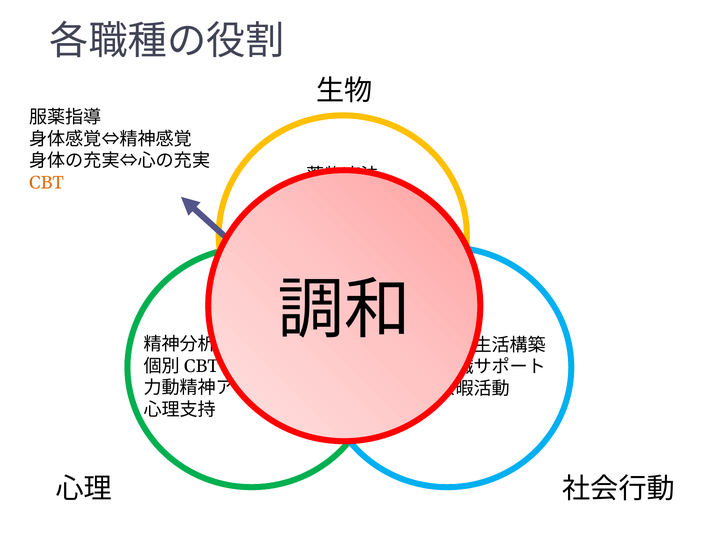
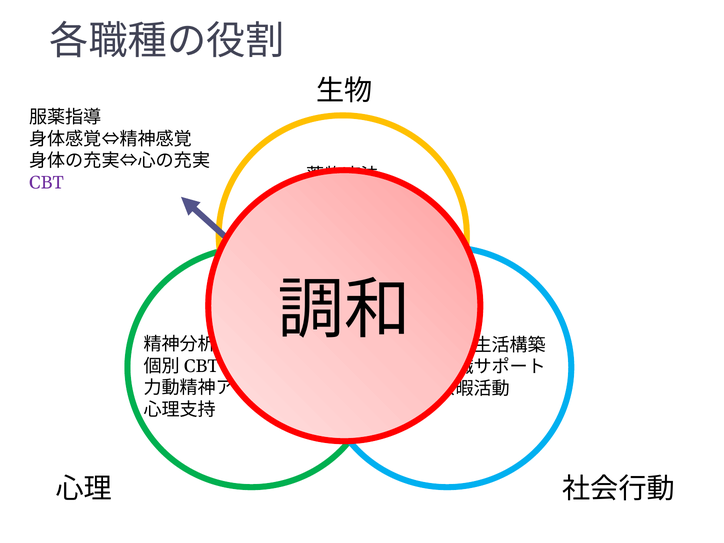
CBT colour: orange -> purple
